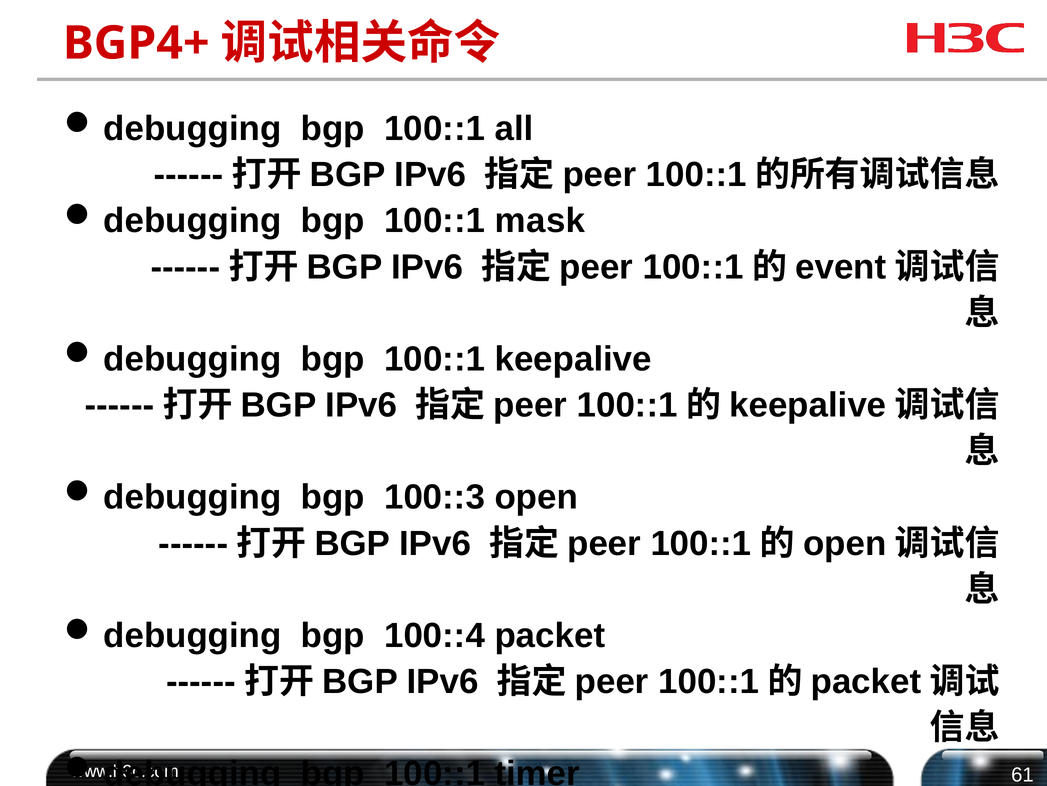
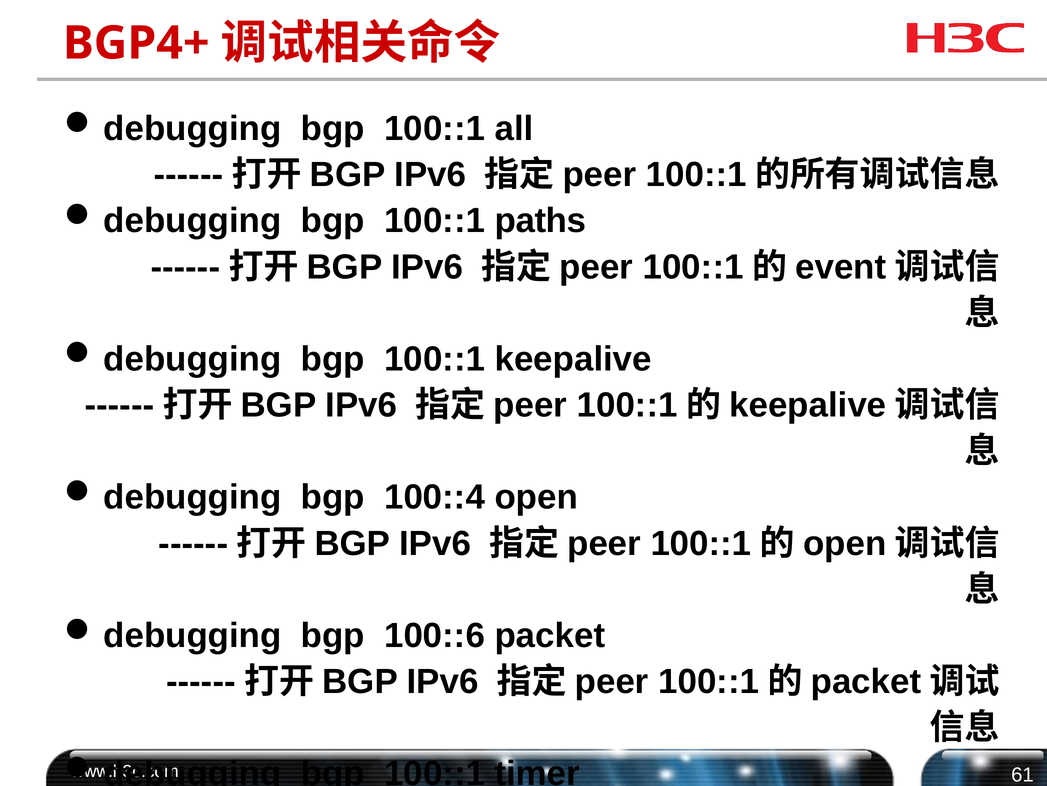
mask: mask -> paths
100::3: 100::3 -> 100::4
100::4: 100::4 -> 100::6
